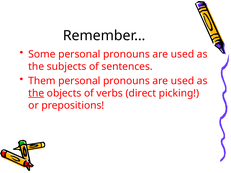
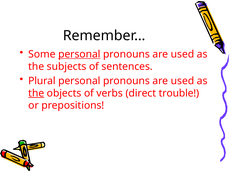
personal at (79, 54) underline: none -> present
Them: Them -> Plural
picking: picking -> trouble
